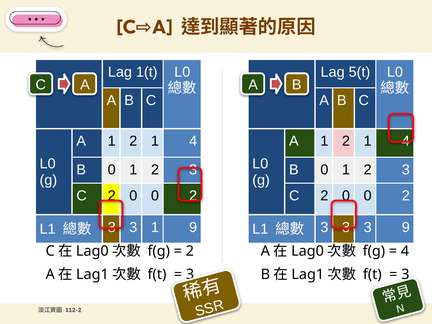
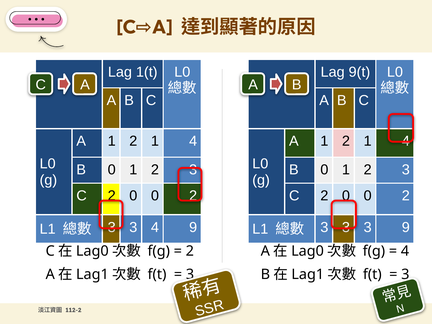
5(t: 5(t -> 9(t
3 1: 1 -> 4
